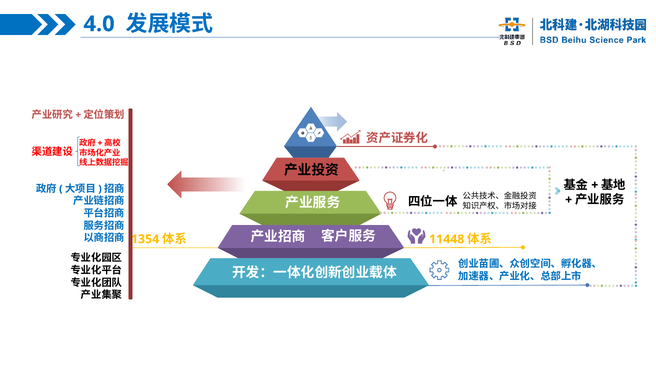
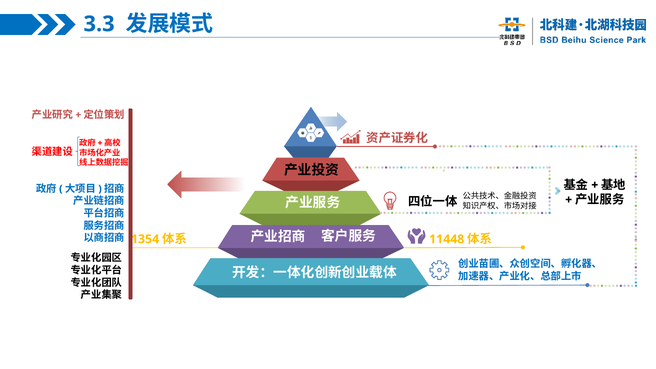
4.0: 4.0 -> 3.3
